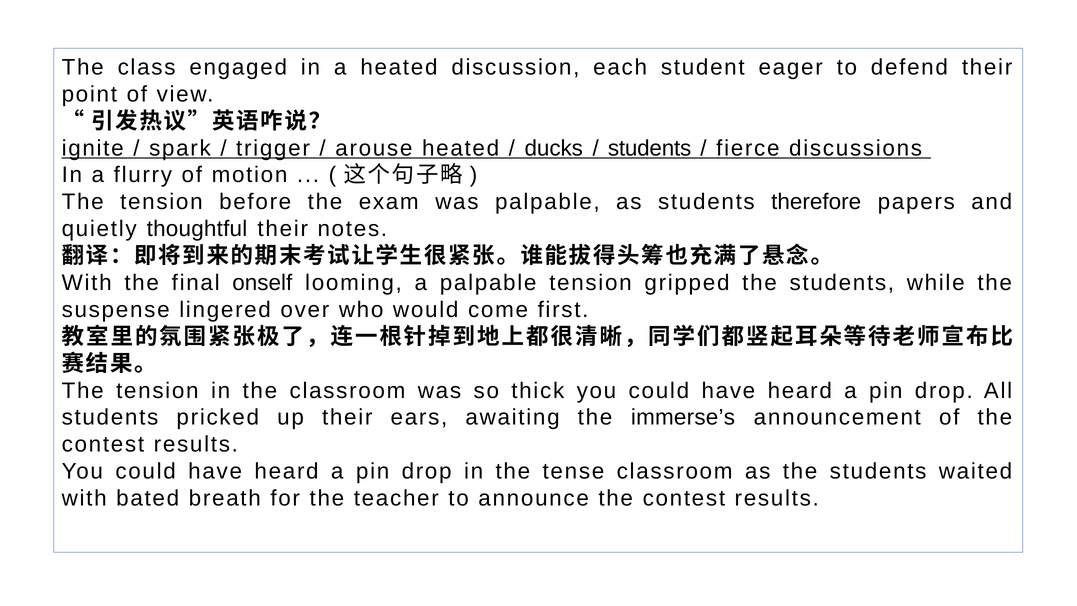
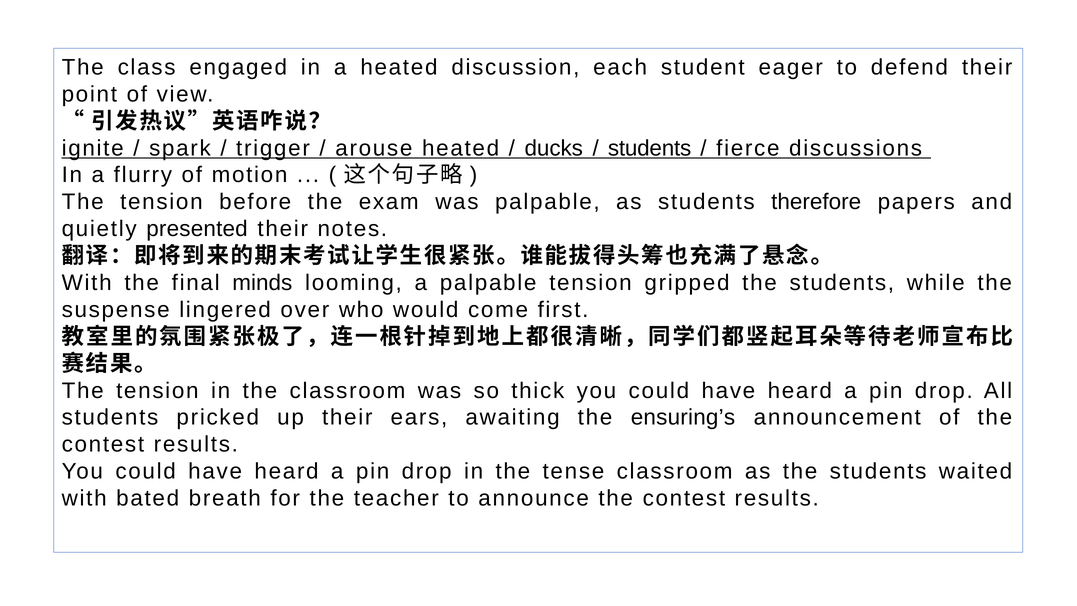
thoughtful: thoughtful -> presented
onself: onself -> minds
immerse’s: immerse’s -> ensuring’s
